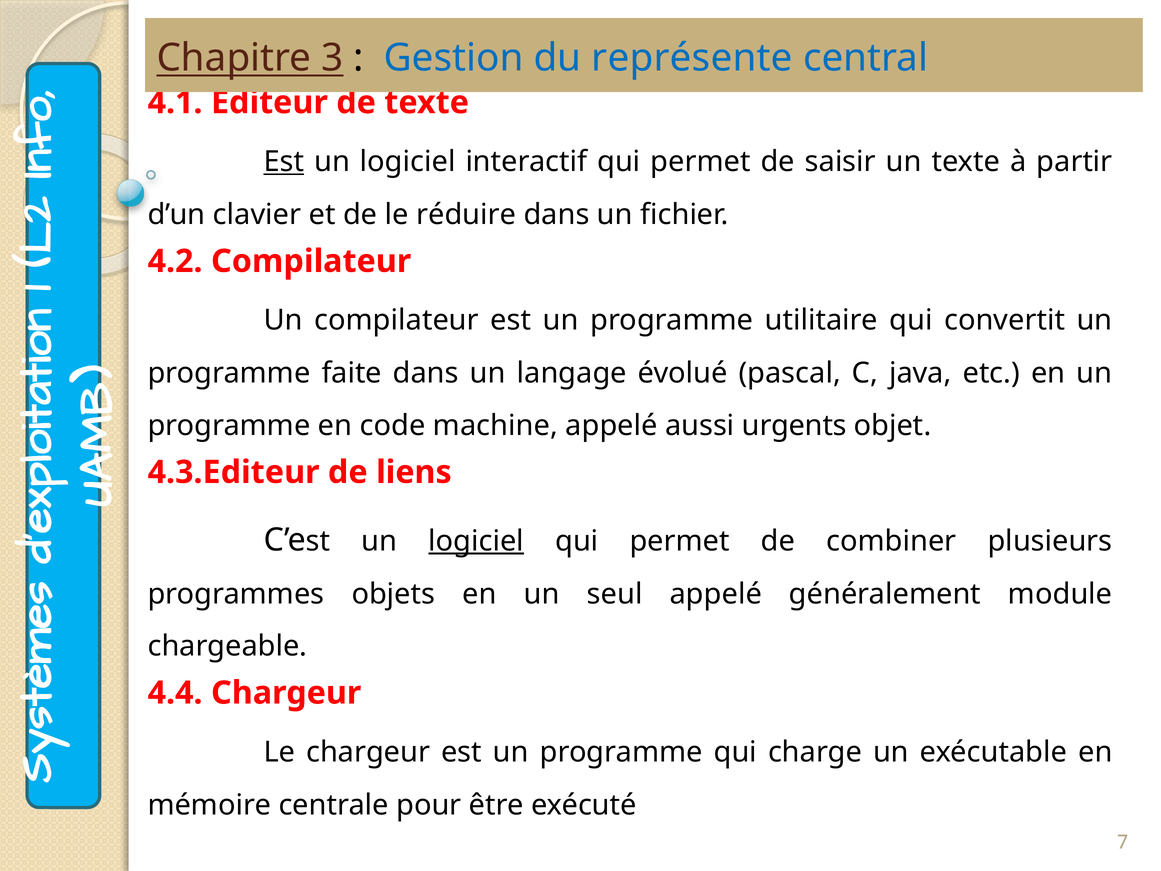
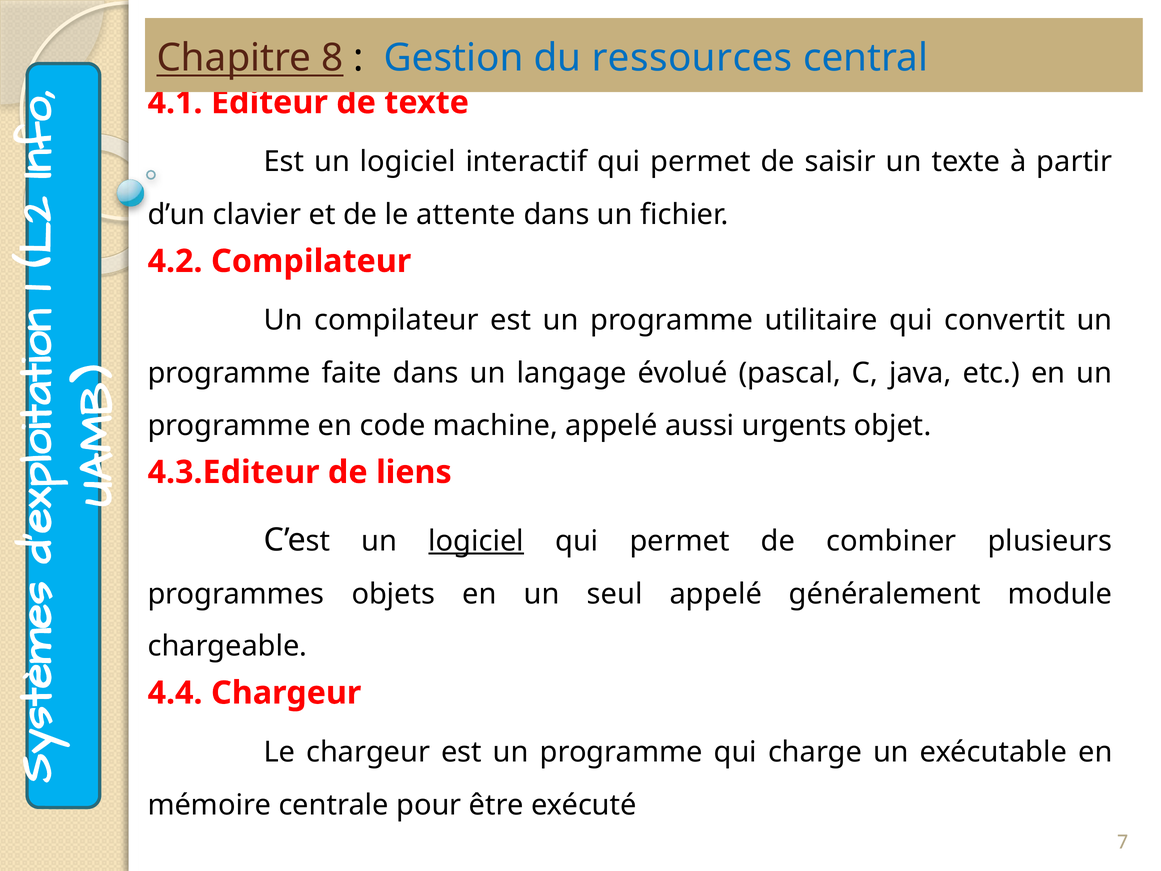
3: 3 -> 8
représente: représente -> ressources
Est at (284, 162) underline: present -> none
réduire: réduire -> attente
